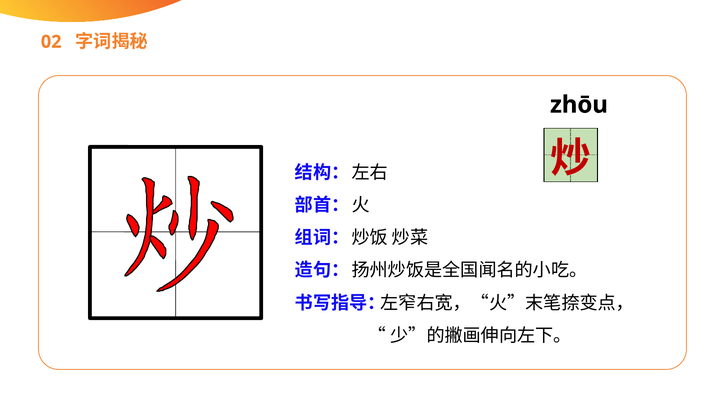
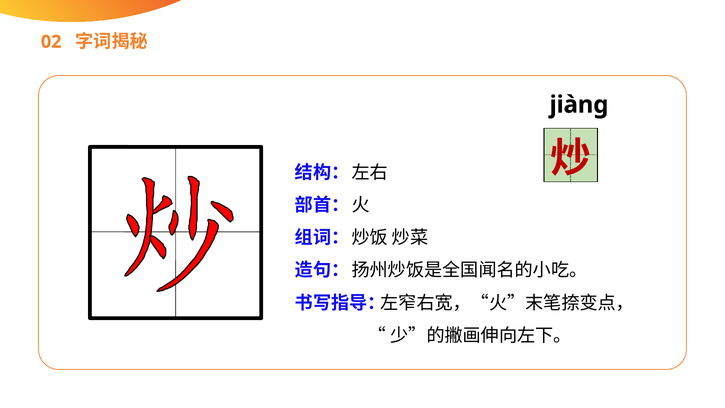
zhōu: zhōu -> jiàng
